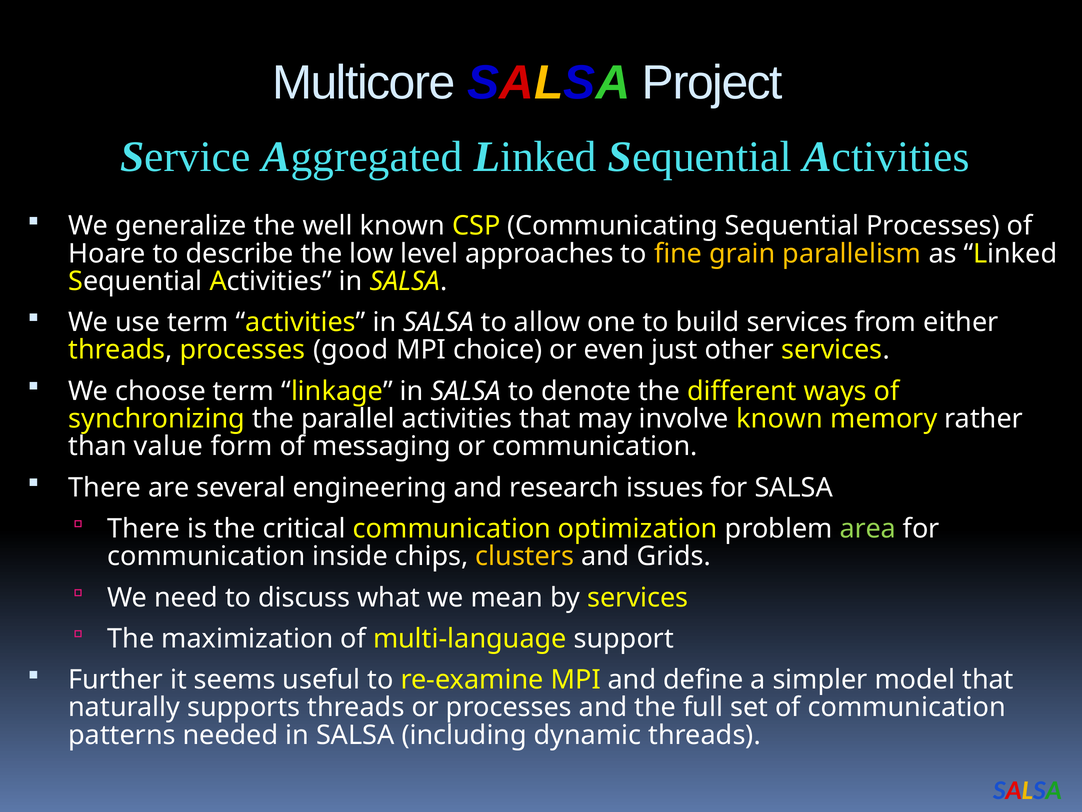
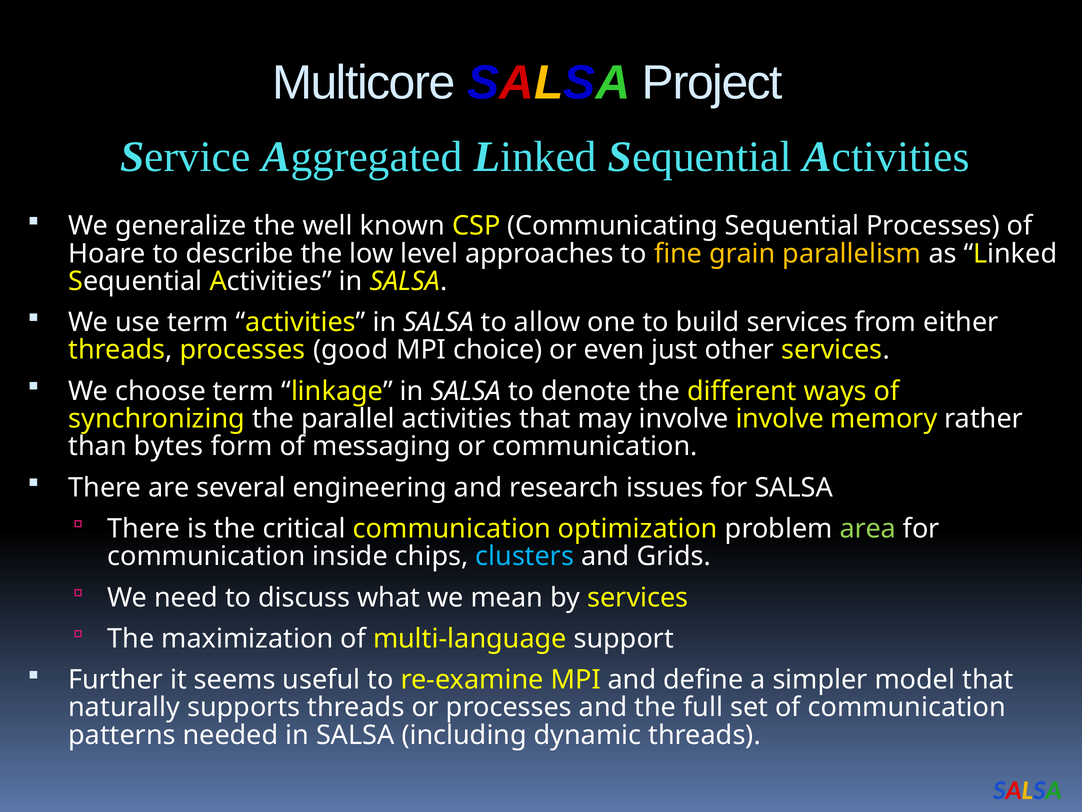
involve known: known -> involve
value: value -> bytes
clusters colour: yellow -> light blue
